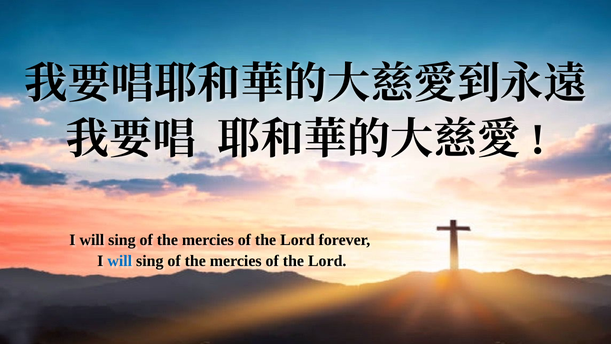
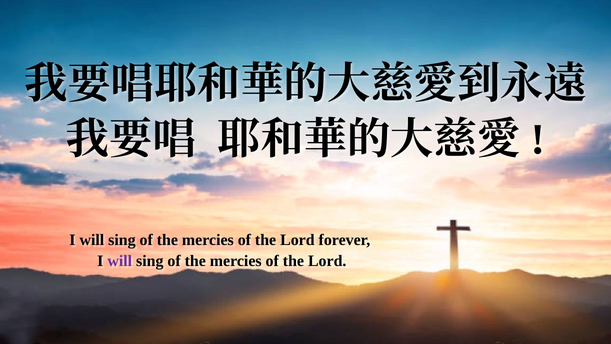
will at (120, 261) colour: blue -> purple
